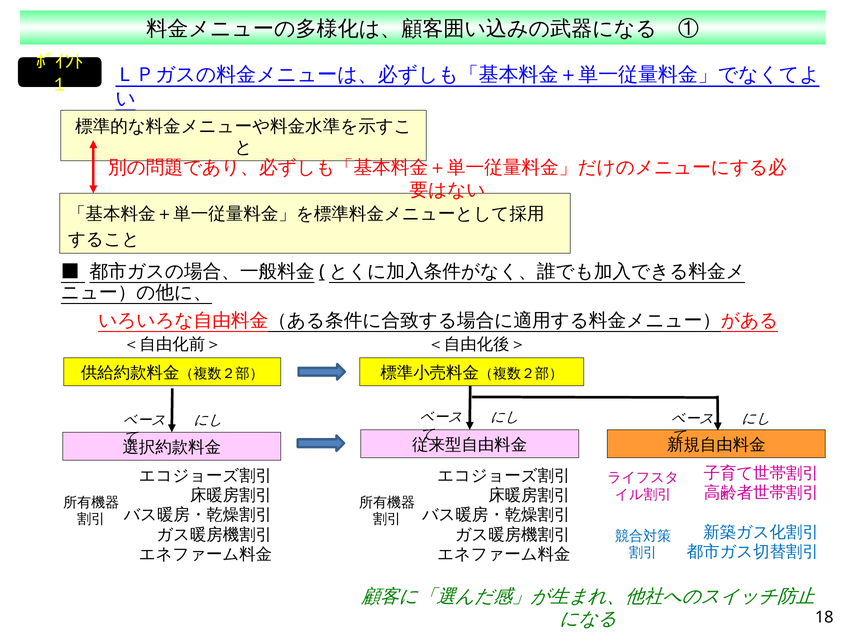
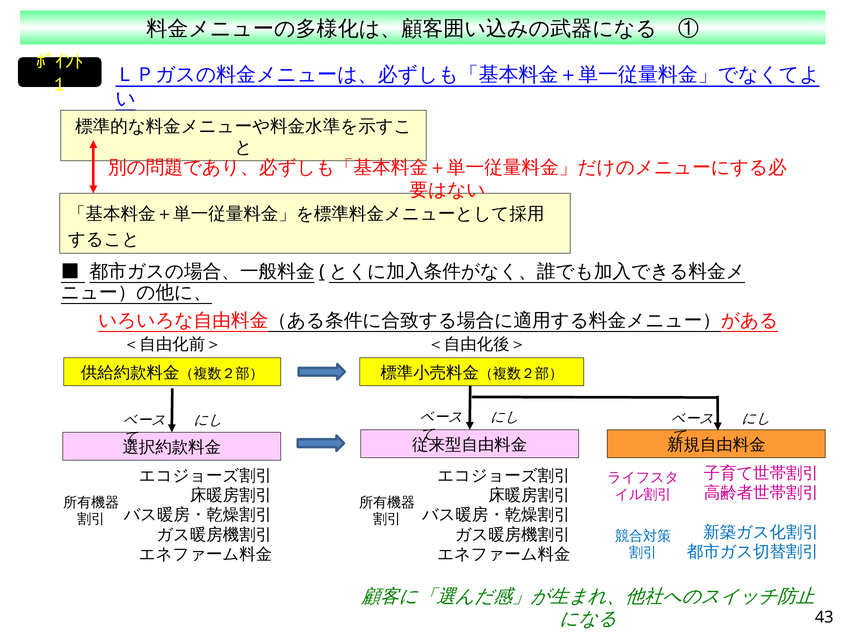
18: 18 -> 43
